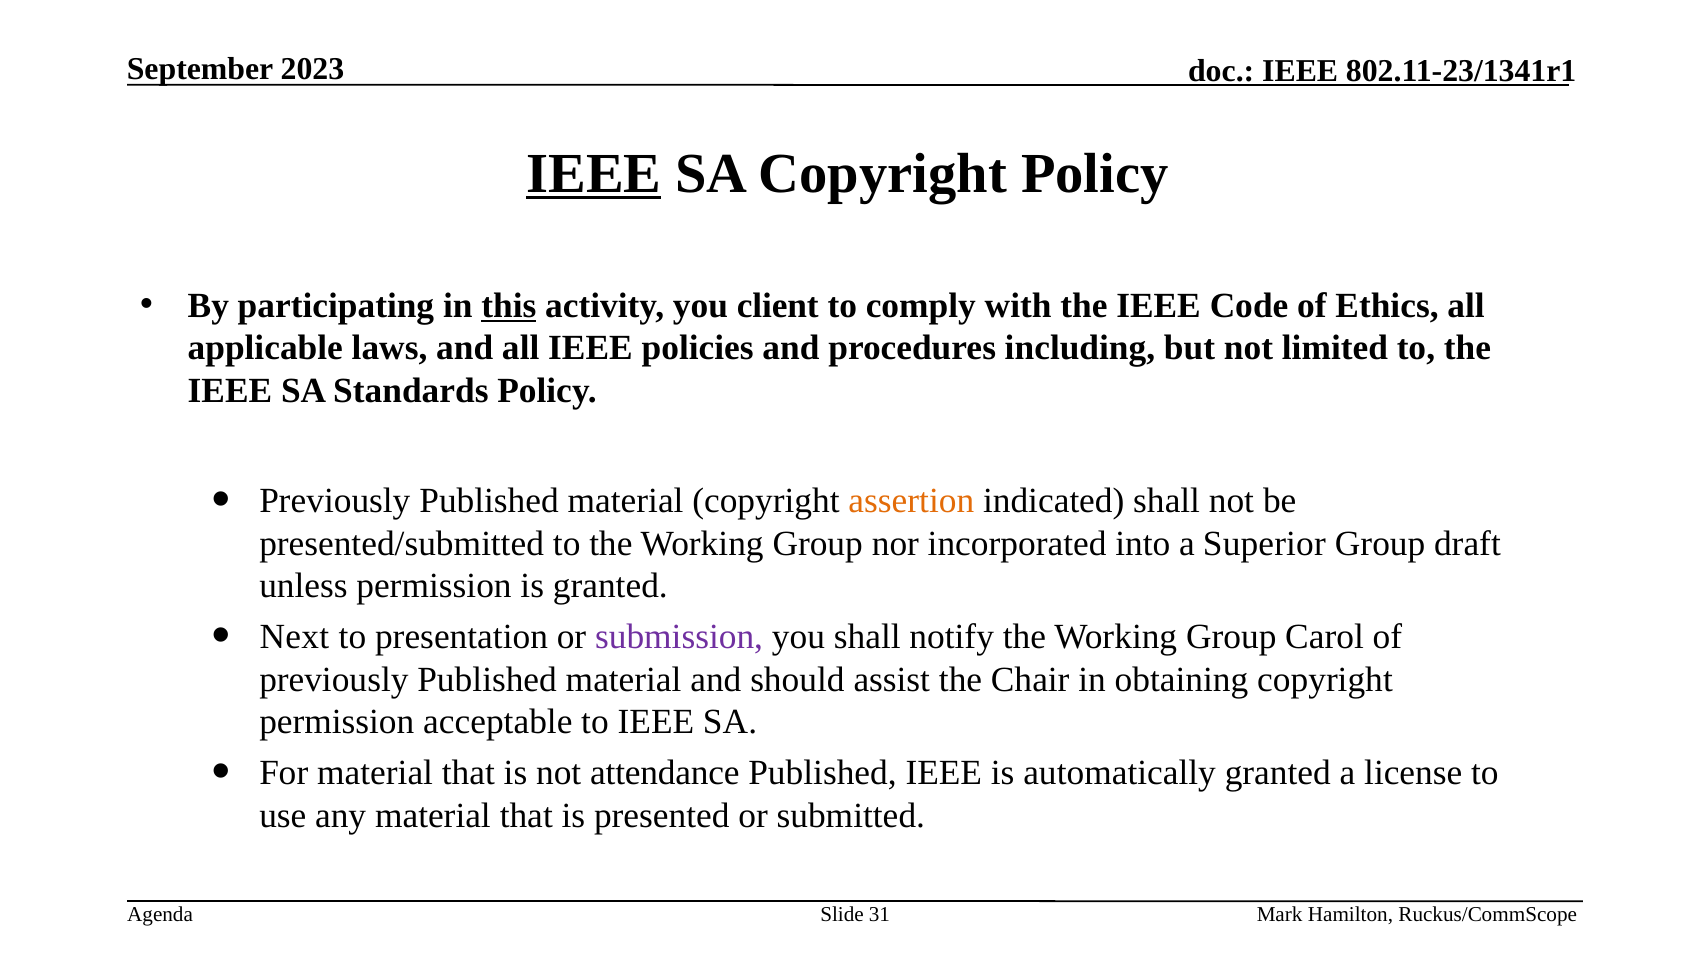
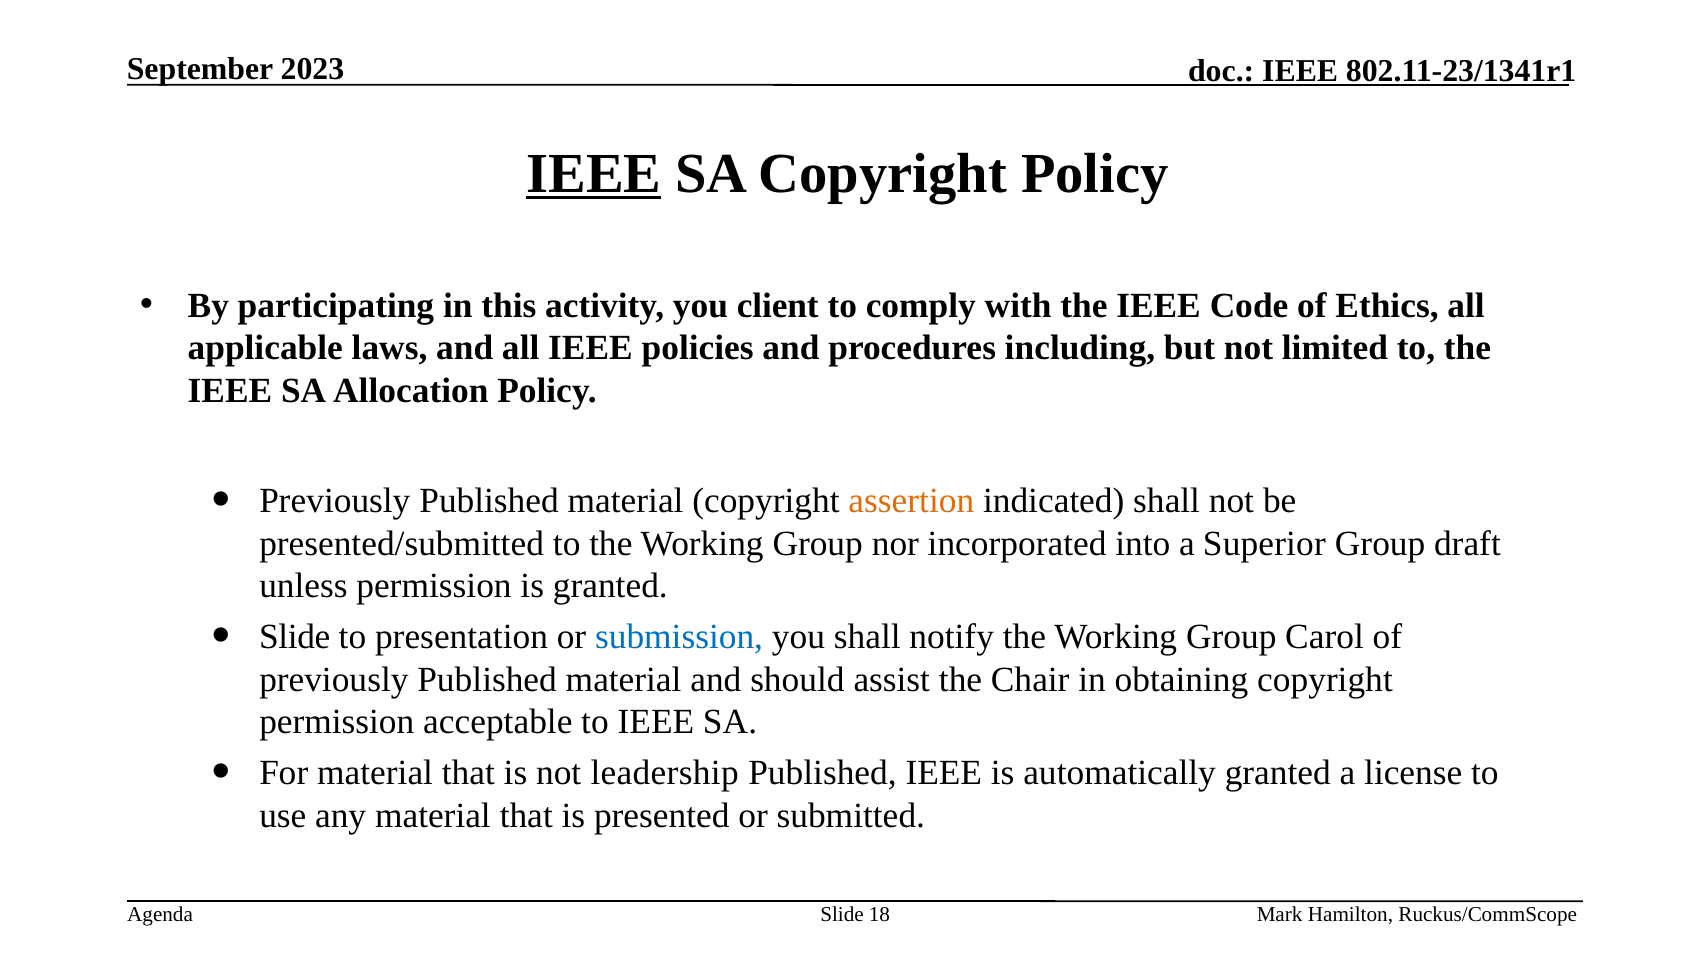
this underline: present -> none
Standards: Standards -> Allocation
Next at (294, 637): Next -> Slide
submission colour: purple -> blue
attendance: attendance -> leadership
31: 31 -> 18
